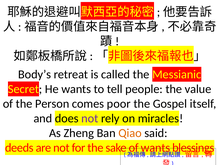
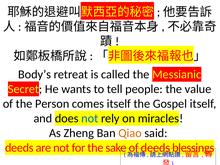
comes poor: poor -> itself
not at (90, 118) colour: purple -> blue
of wants: wants -> deeds
